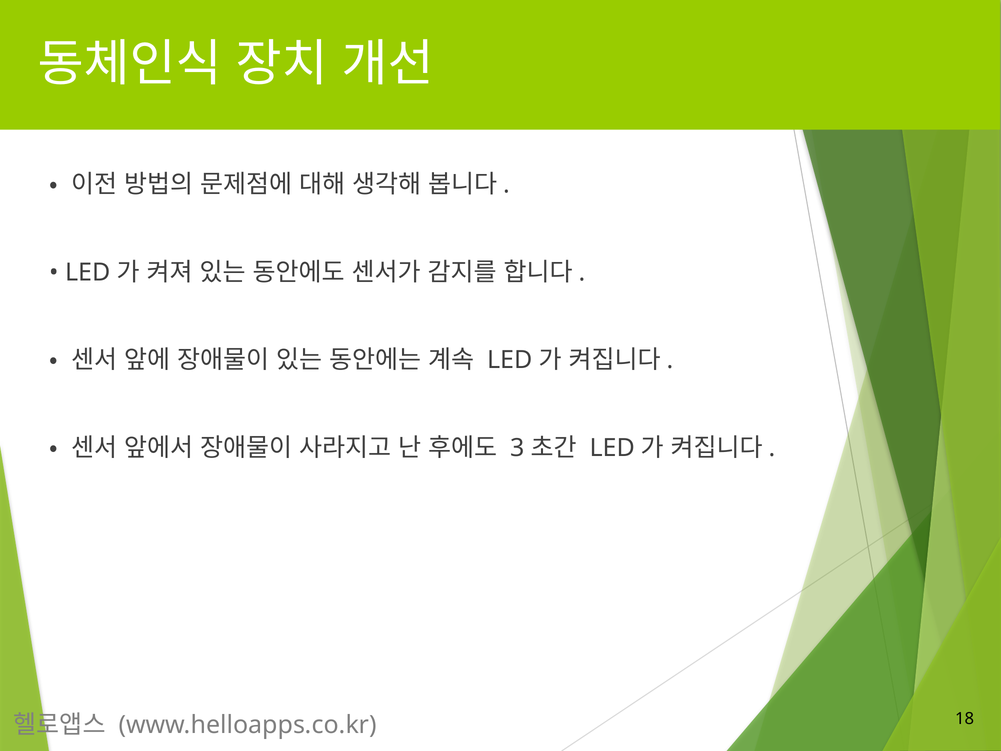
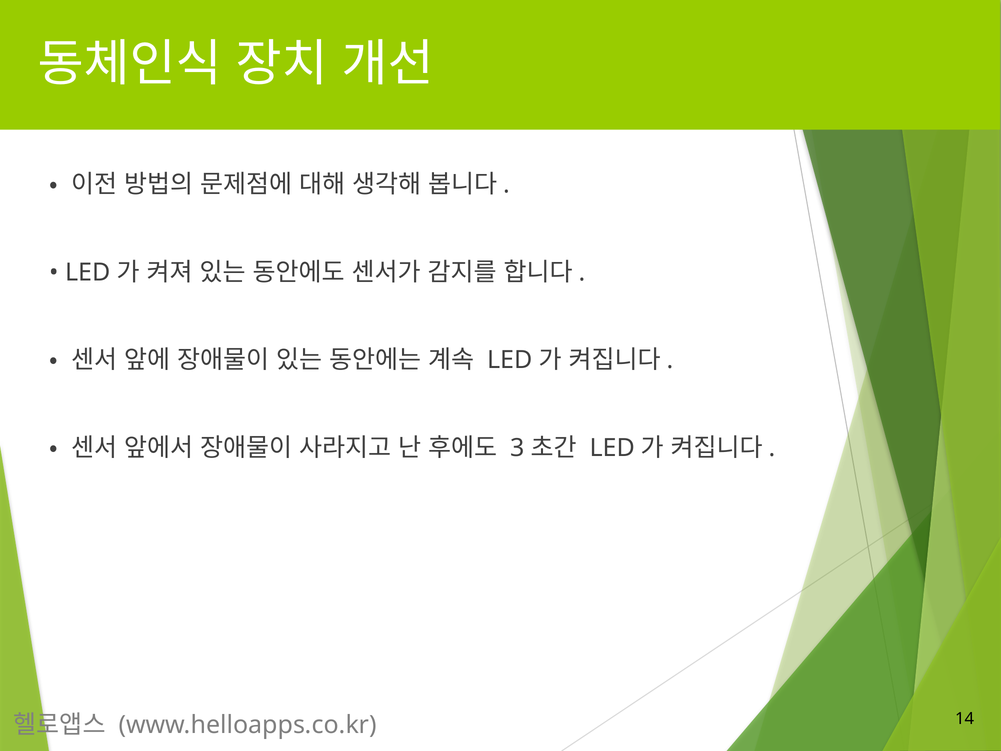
18: 18 -> 14
